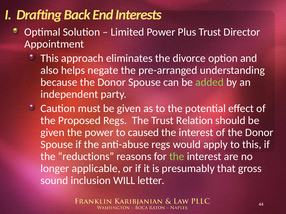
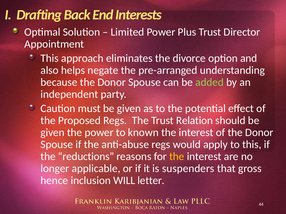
caused: caused -> known
the at (177, 157) colour: light green -> yellow
presumably: presumably -> suspenders
sound: sound -> hence
